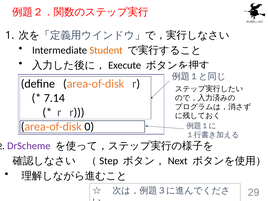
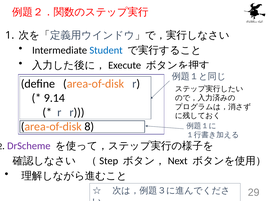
Student colour: orange -> blue
7.14: 7.14 -> 9.14
0: 0 -> 8
